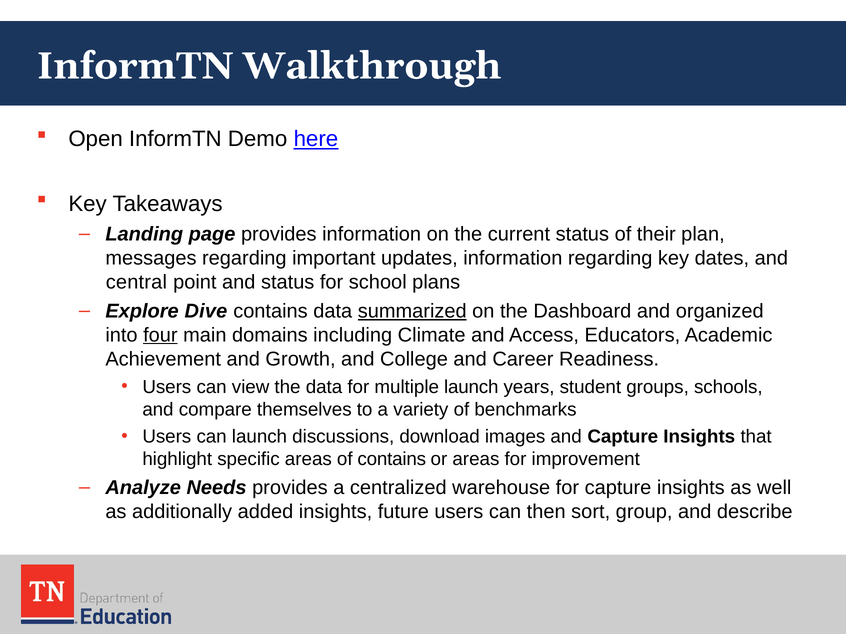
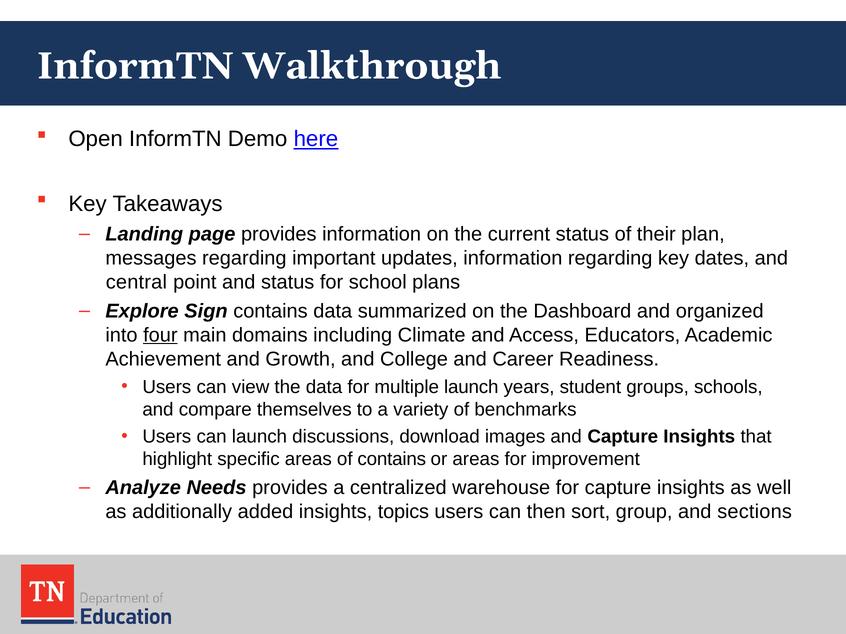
Dive: Dive -> Sign
summarized underline: present -> none
future: future -> topics
describe: describe -> sections
